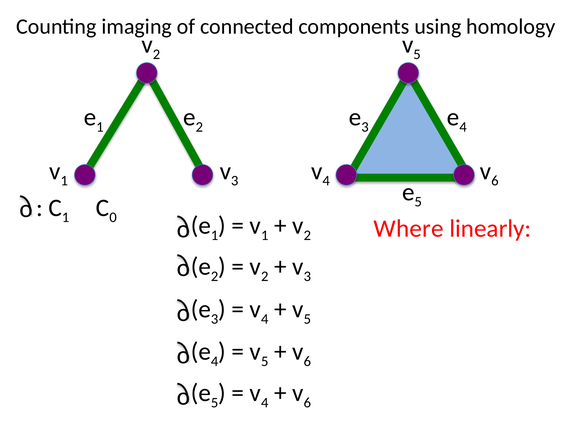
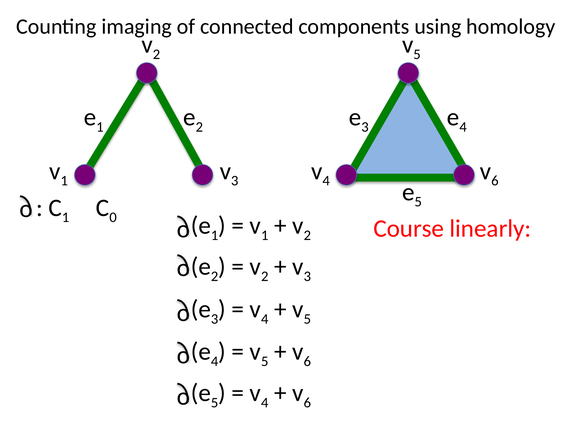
Where: Where -> Course
